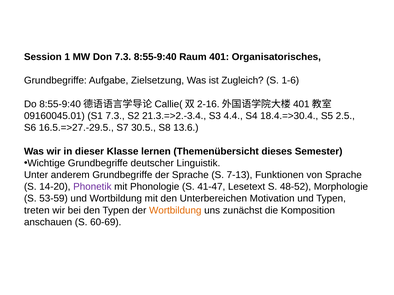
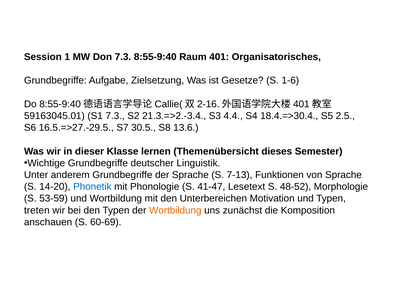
Zugleich: Zugleich -> Gesetze
09160045.01: 09160045.01 -> 59163045.01
Phonetik colour: purple -> blue
